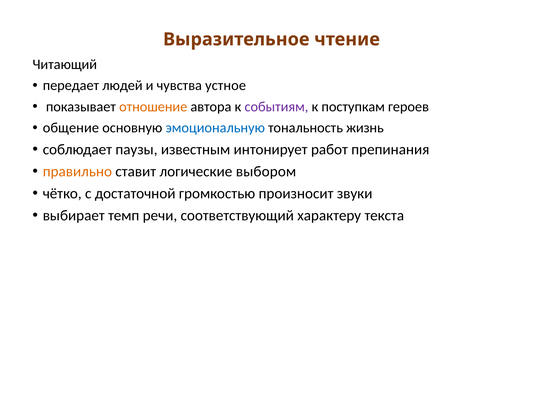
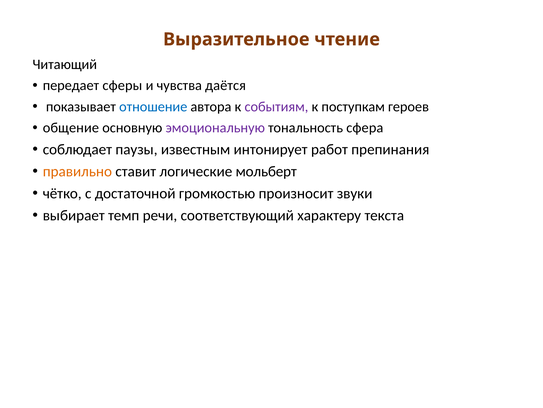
людей: людей -> сферы
устное: устное -> даётся
отношение colour: orange -> blue
эмоциональную colour: blue -> purple
жизнь: жизнь -> сфера
выбором: выбором -> мольберт
